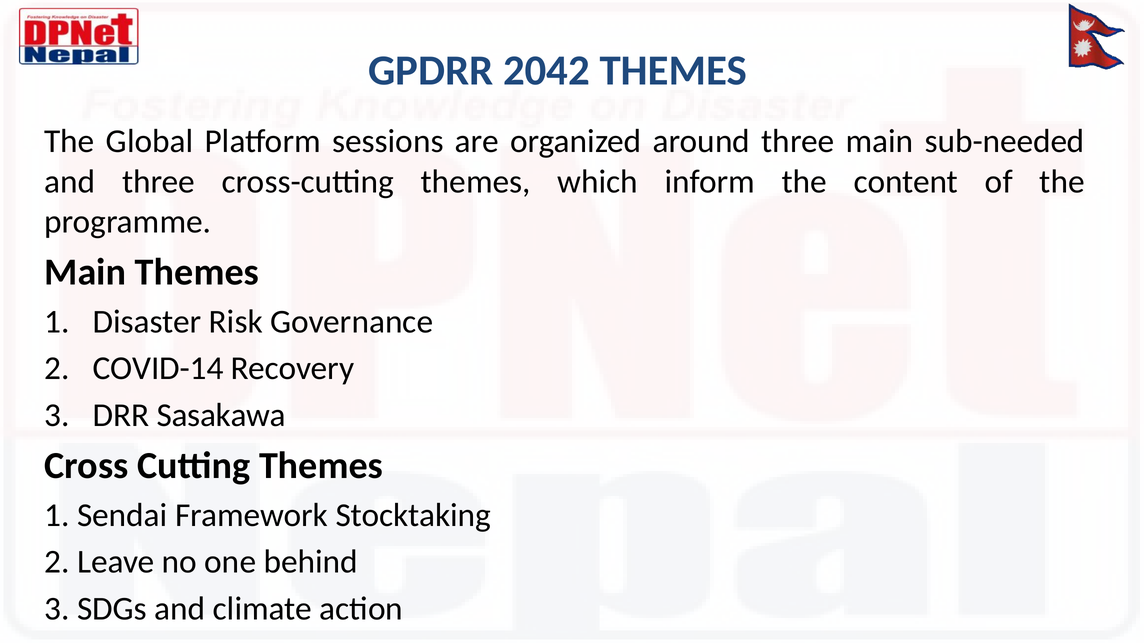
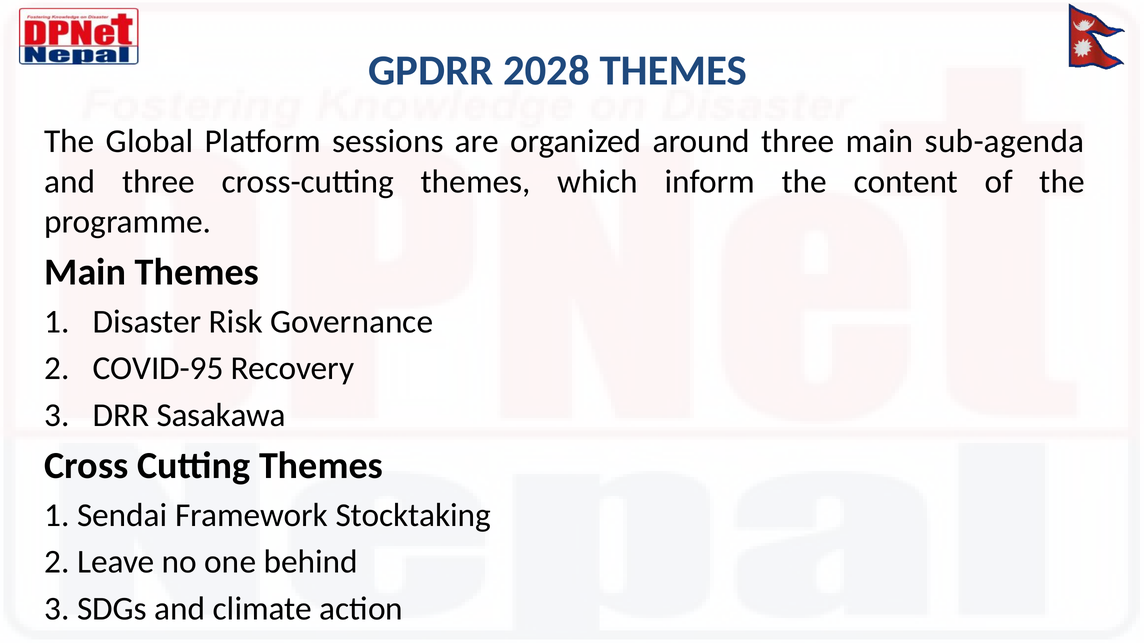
2042: 2042 -> 2028
sub-needed: sub-needed -> sub-agenda
COVID-14: COVID-14 -> COVID-95
